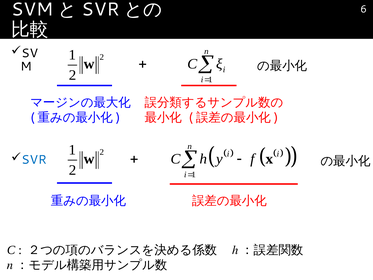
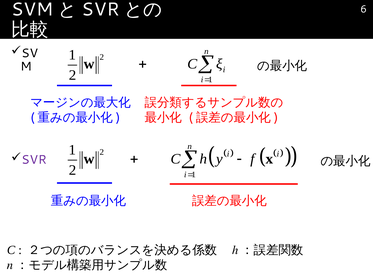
SVR colour: blue -> purple
